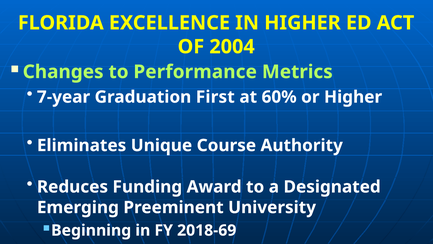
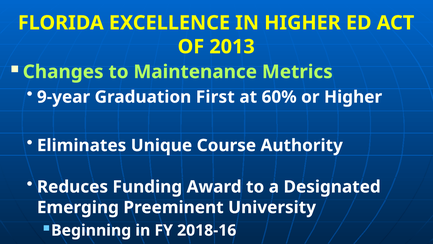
2004: 2004 -> 2013
Performance: Performance -> Maintenance
7-year: 7-year -> 9-year
2018-69: 2018-69 -> 2018-16
